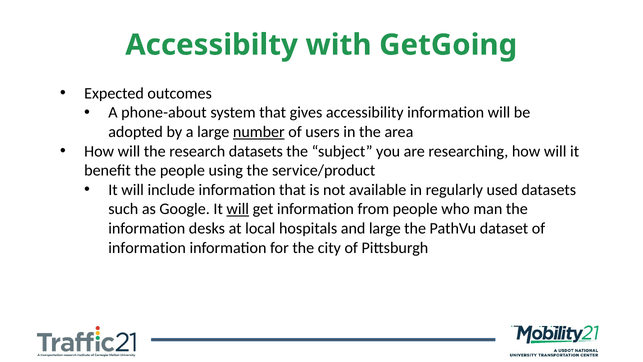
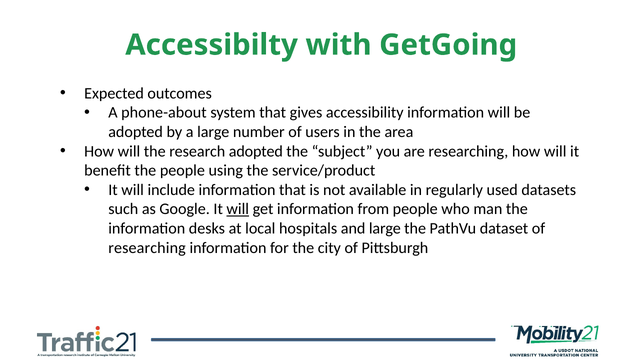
number underline: present -> none
research datasets: datasets -> adopted
information at (147, 248): information -> researching
